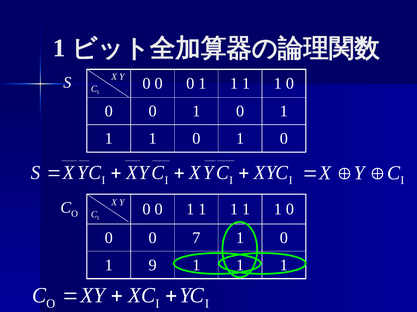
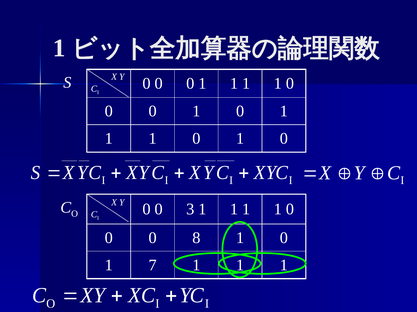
1 at (190, 210): 1 -> 3
7: 7 -> 8
9: 9 -> 7
